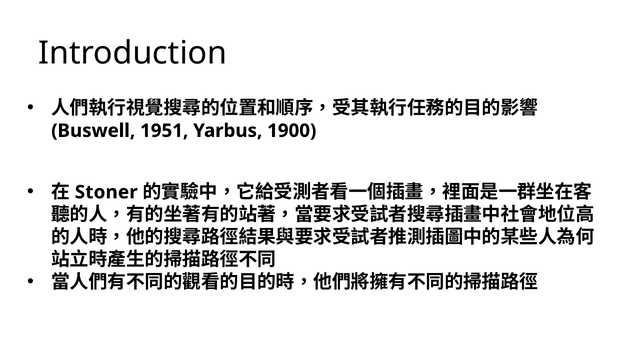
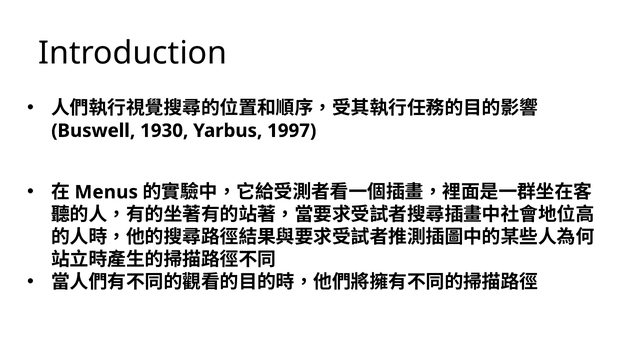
1951: 1951 -> 1930
1900: 1900 -> 1997
Stoner: Stoner -> Menus
